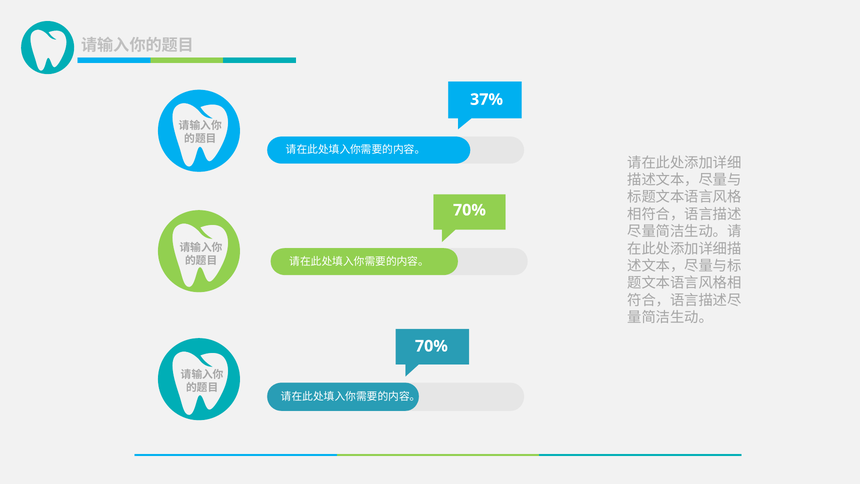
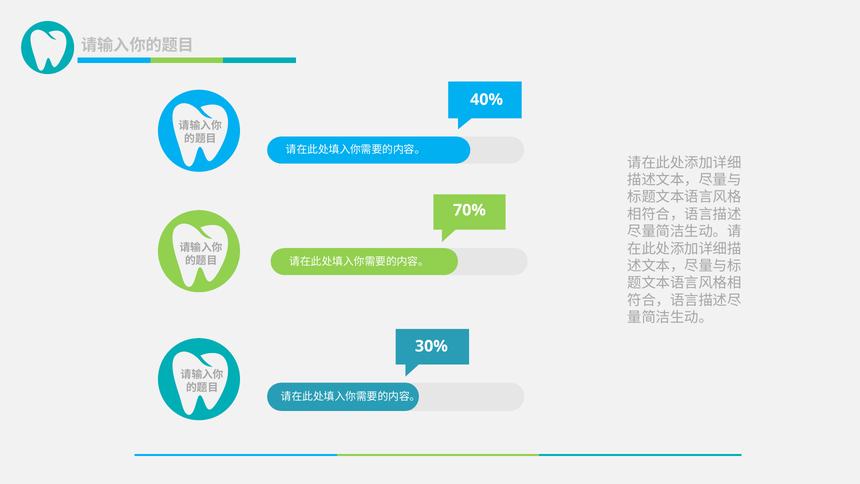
37%: 37% -> 40%
70% at (431, 346): 70% -> 30%
